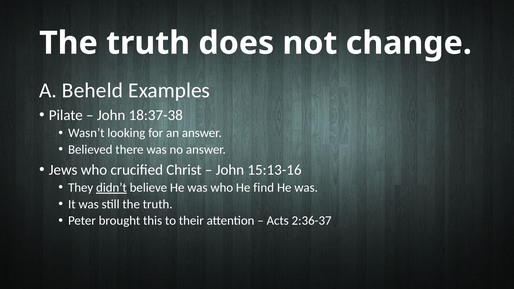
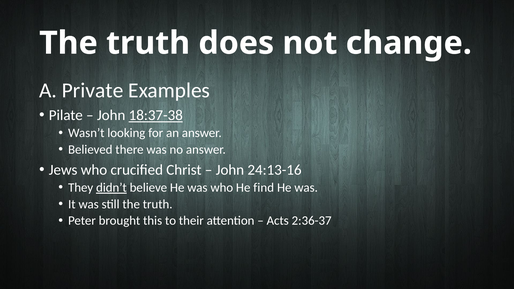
Beheld: Beheld -> Private
18:37-38 underline: none -> present
15:13-16: 15:13-16 -> 24:13-16
